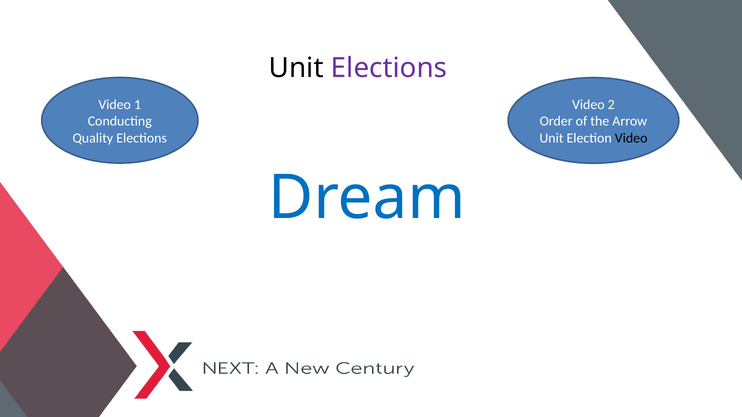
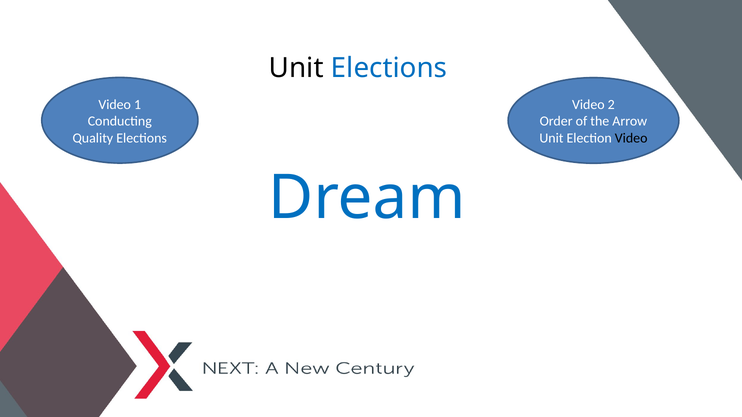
Elections at (389, 68) colour: purple -> blue
